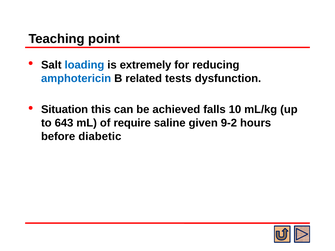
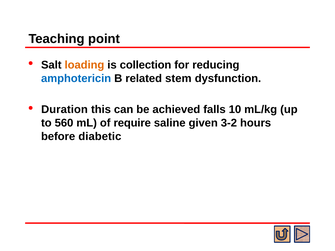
loading colour: blue -> orange
extremely: extremely -> collection
tests: tests -> stem
Situation: Situation -> Duration
643: 643 -> 560
9-2: 9-2 -> 3-2
